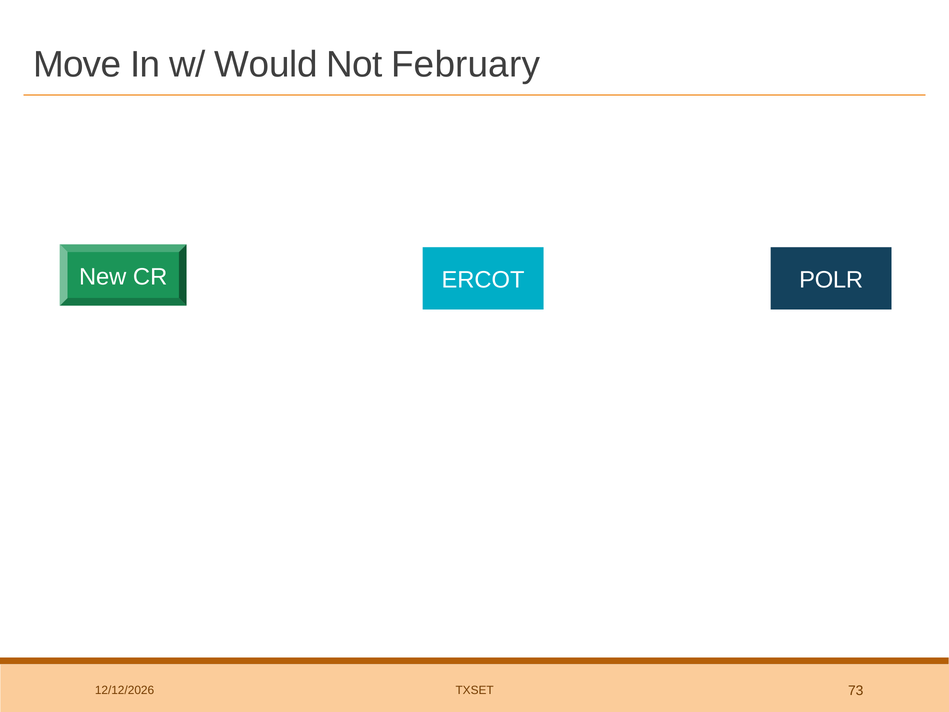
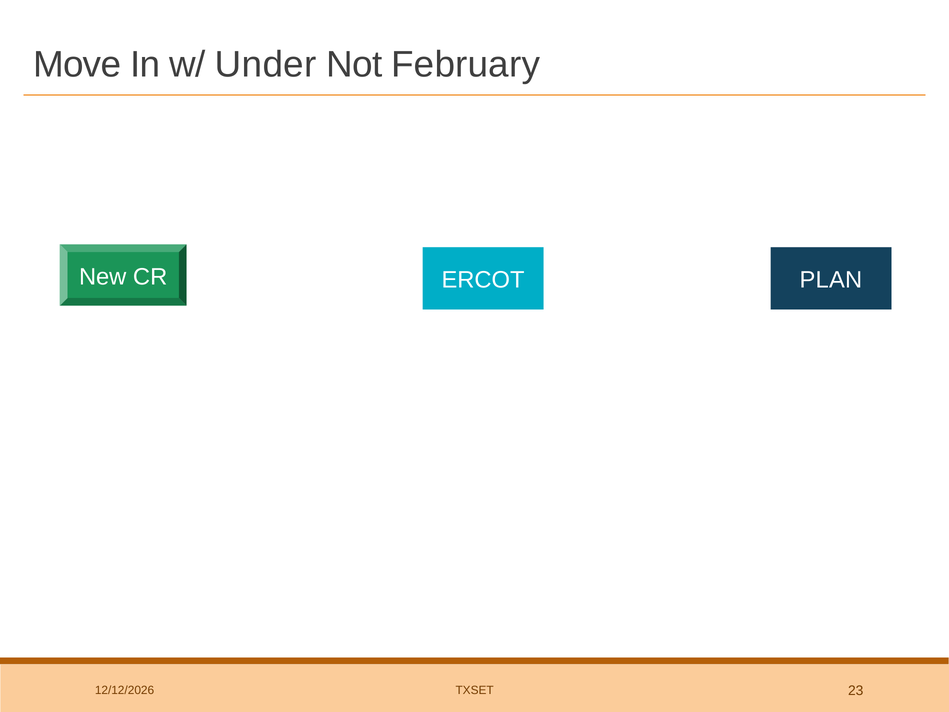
Would: Would -> Under
POLR: POLR -> PLAN
73: 73 -> 23
